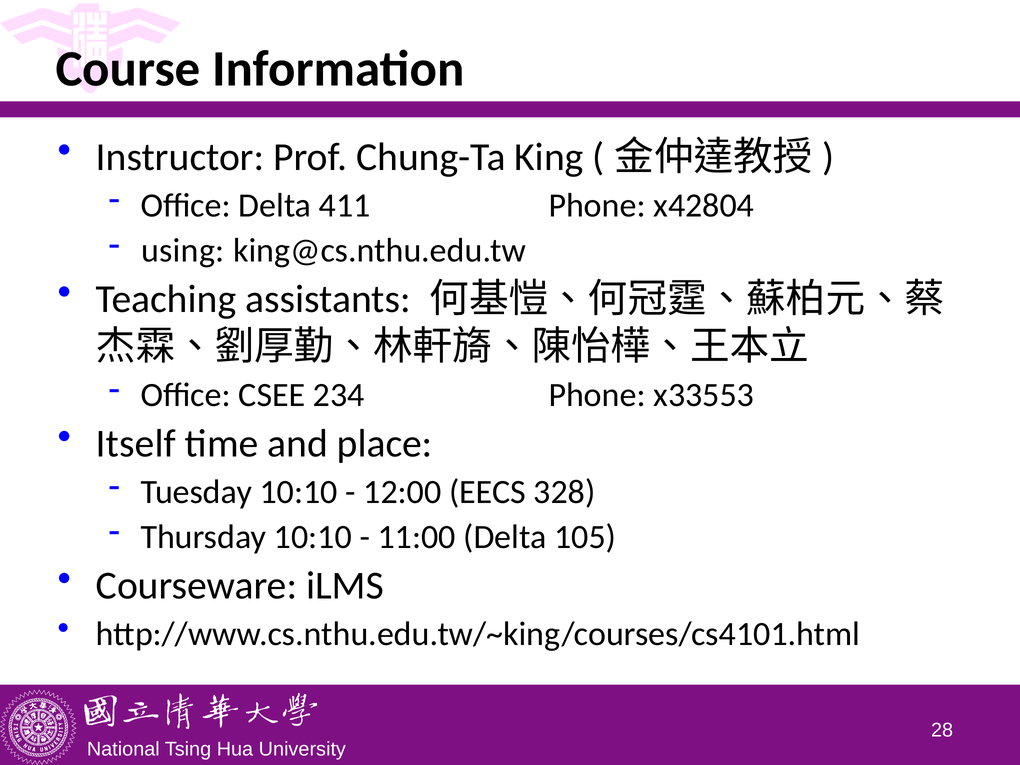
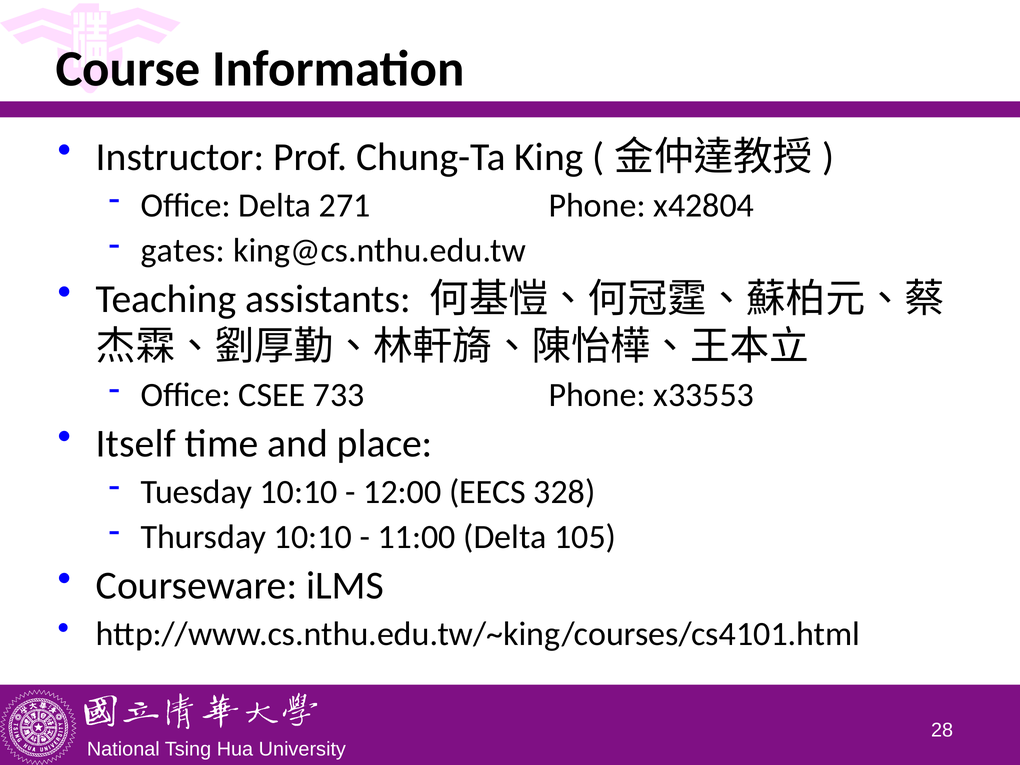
411: 411 -> 271
using: using -> gates
234: 234 -> 733
